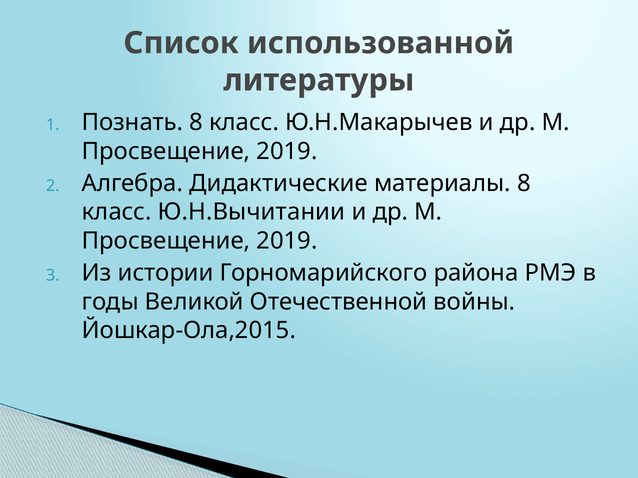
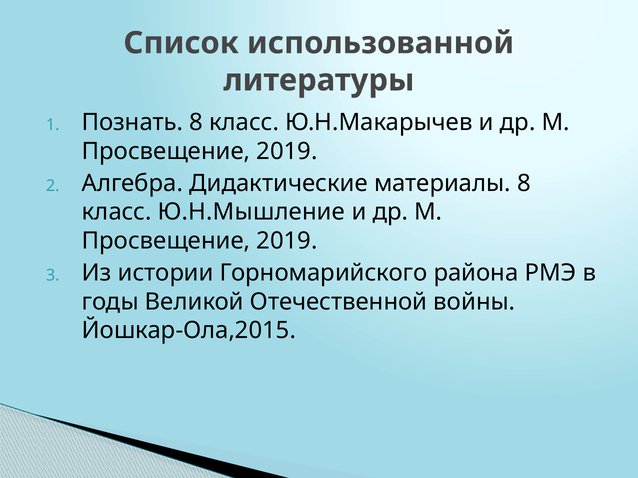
Ю.Н.Вычитании: Ю.Н.Вычитании -> Ю.Н.Мышление
